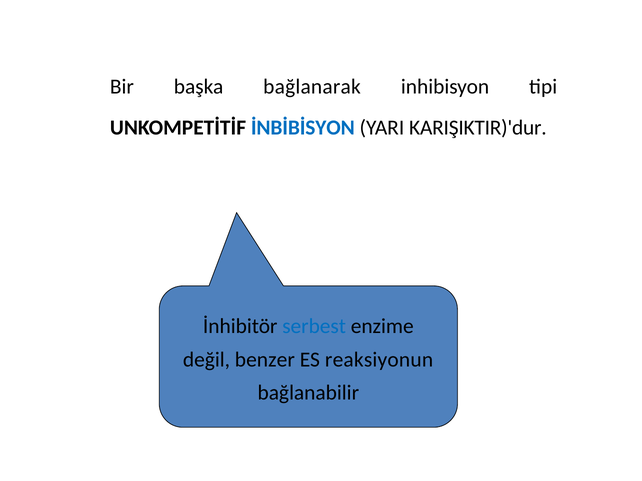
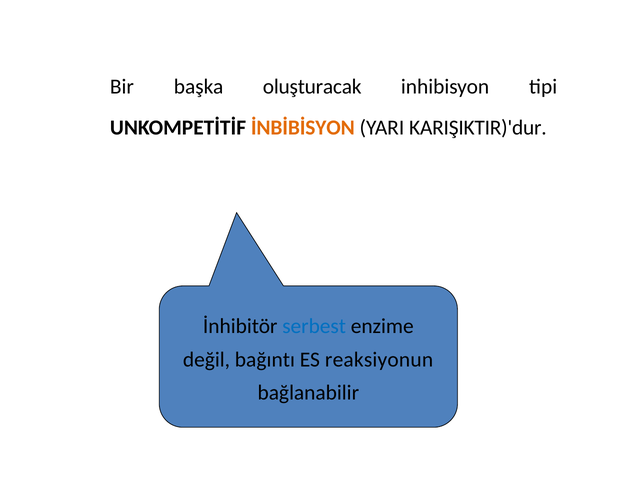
bağlanarak: bağlanarak -> oluşturacak
İNBİBİSYON colour: blue -> orange
benzer: benzer -> bağıntı
